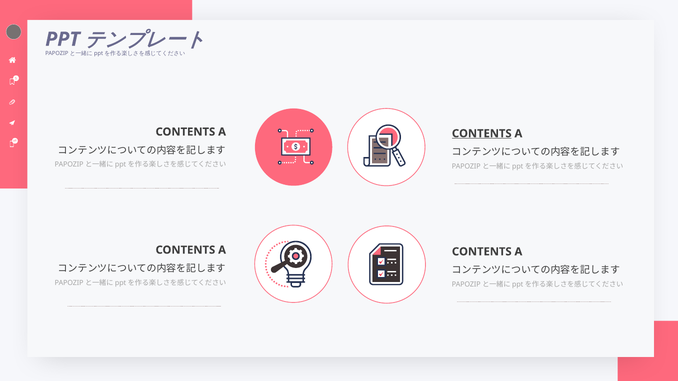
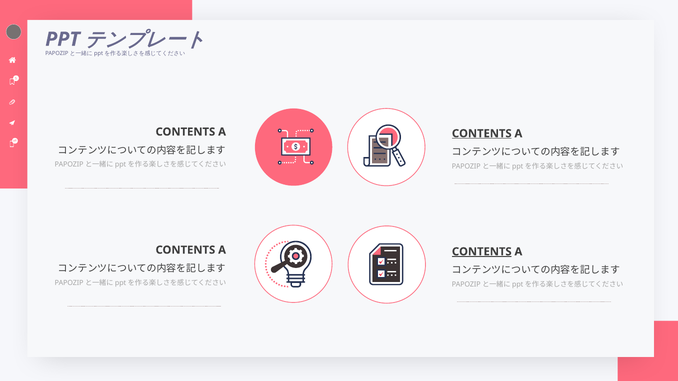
CONTENTS at (482, 252) underline: none -> present
